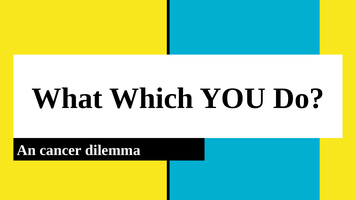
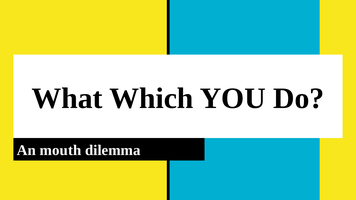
cancer: cancer -> mouth
